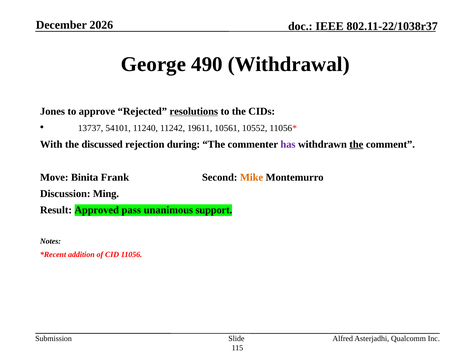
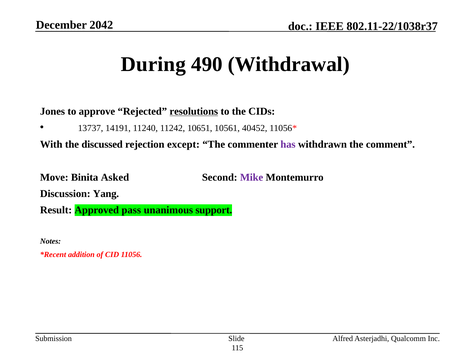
2026: 2026 -> 2042
George: George -> During
54101: 54101 -> 14191
19611: 19611 -> 10651
10552: 10552 -> 40452
during: during -> except
the at (356, 144) underline: present -> none
Frank: Frank -> Asked
Mike colour: orange -> purple
Ming: Ming -> Yang
